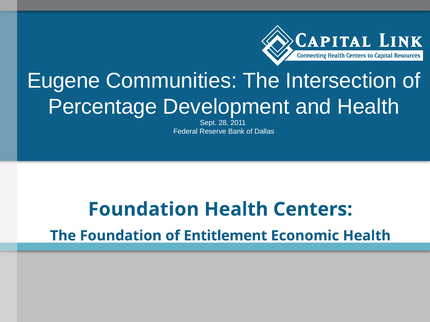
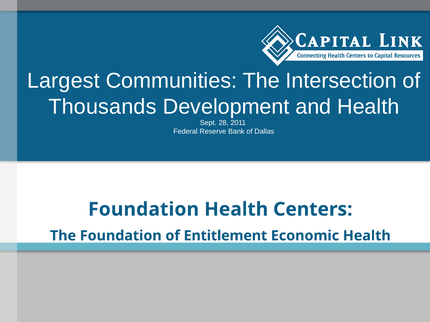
Eugene: Eugene -> Largest
Percentage: Percentage -> Thousands
